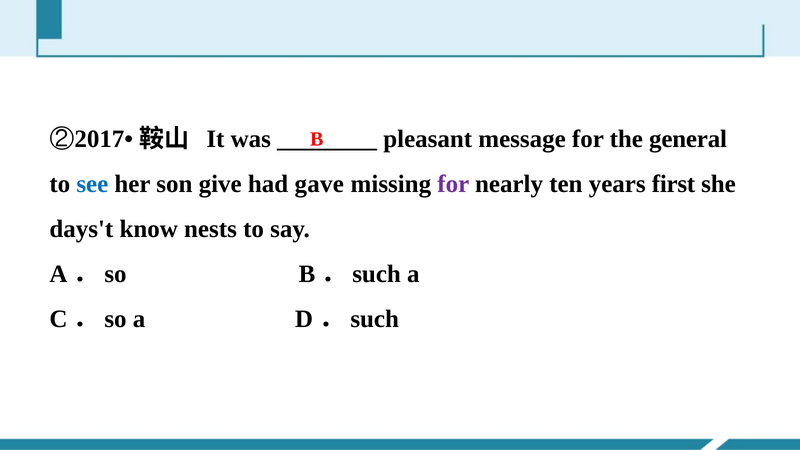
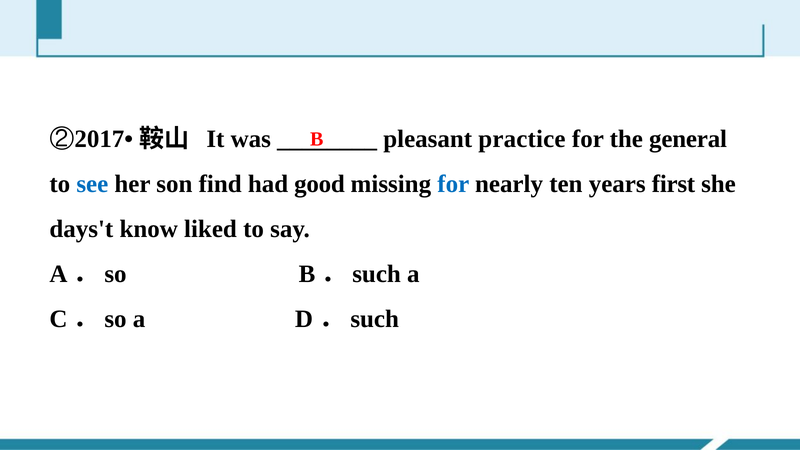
message: message -> practice
give: give -> find
gave: gave -> good
for at (453, 184) colour: purple -> blue
nests: nests -> liked
